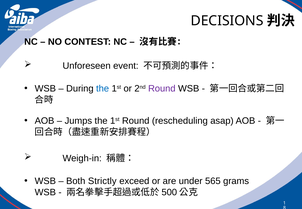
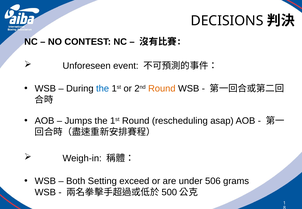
Round at (162, 89) colour: purple -> orange
Strictly: Strictly -> Setting
565: 565 -> 506
